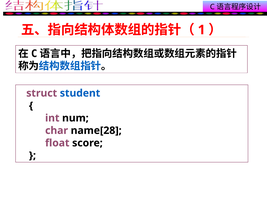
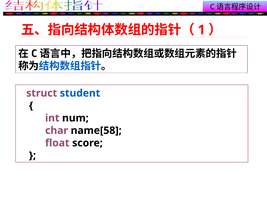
name[28: name[28 -> name[58
